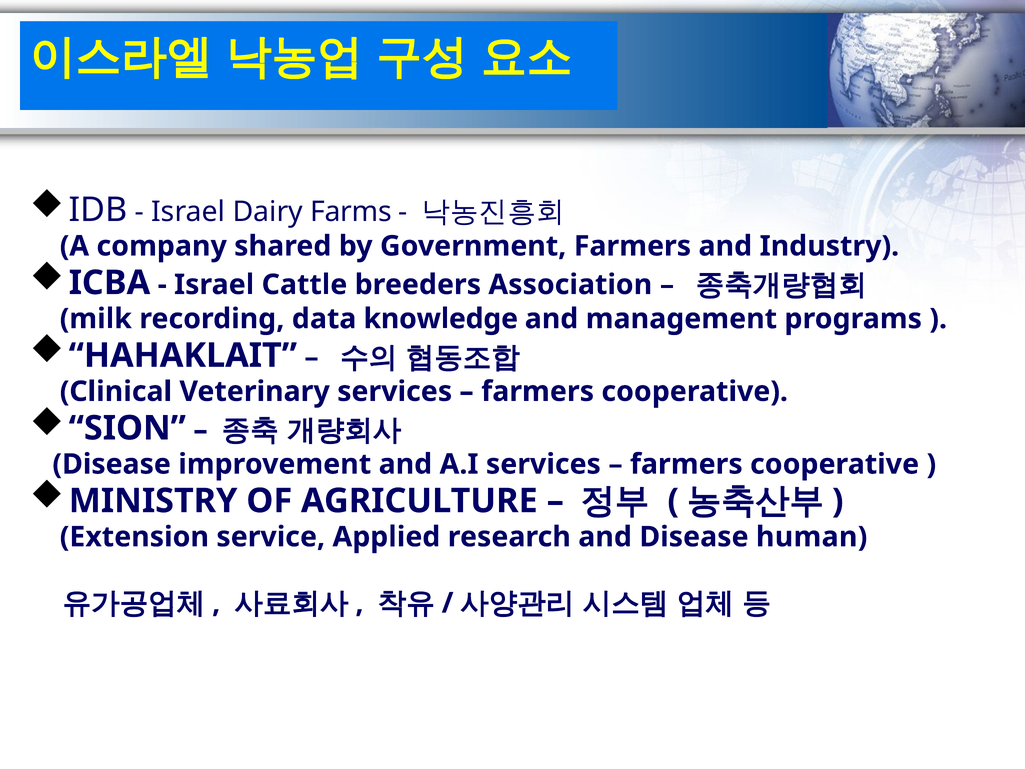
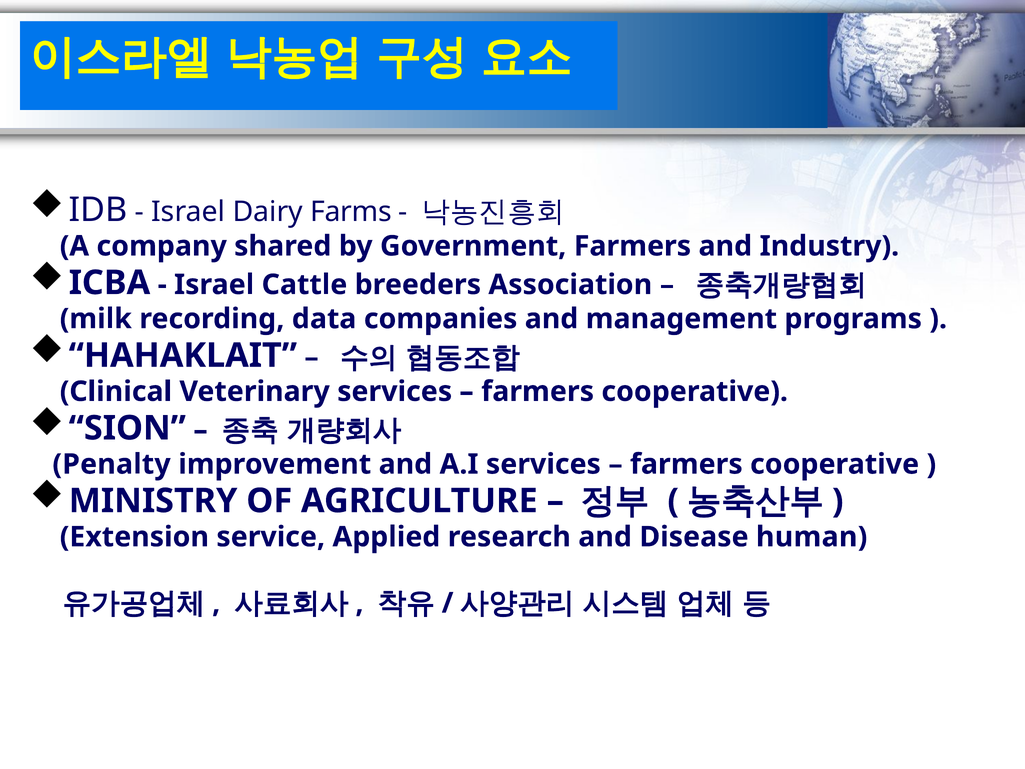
knowledge: knowledge -> companies
Disease at (112, 464): Disease -> Penalty
